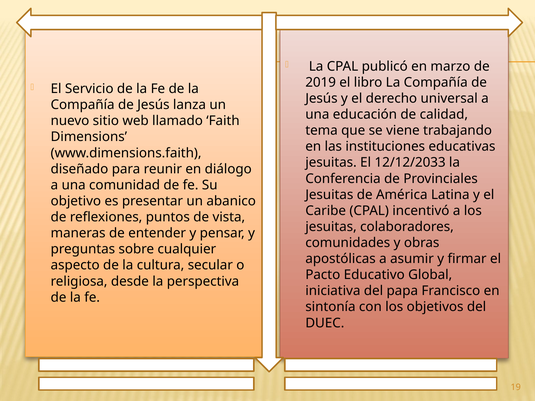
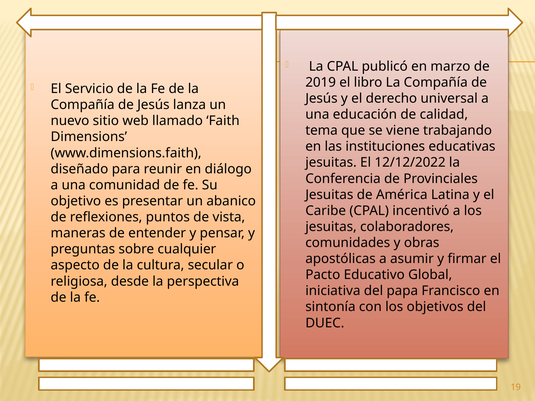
12/12/2033: 12/12/2033 -> 12/12/2022
